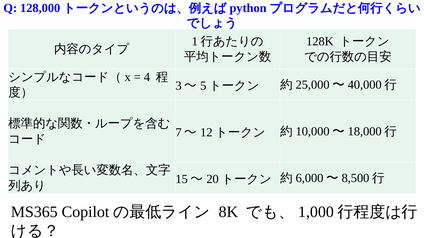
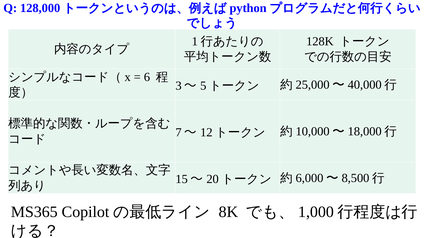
4: 4 -> 6
